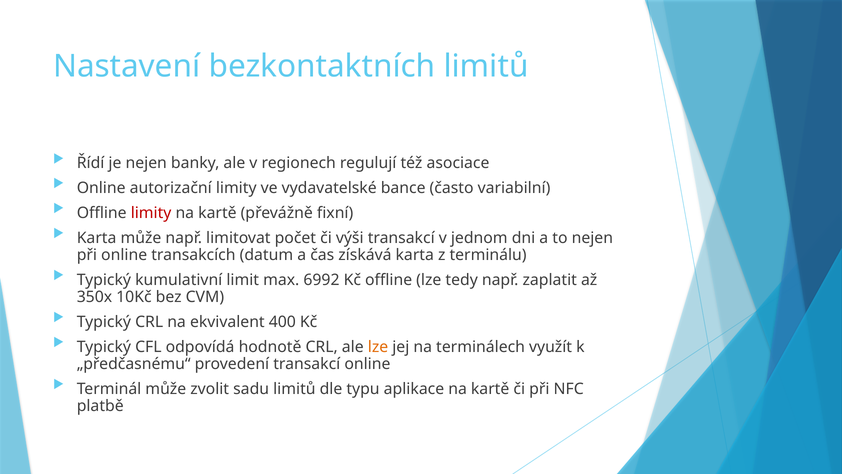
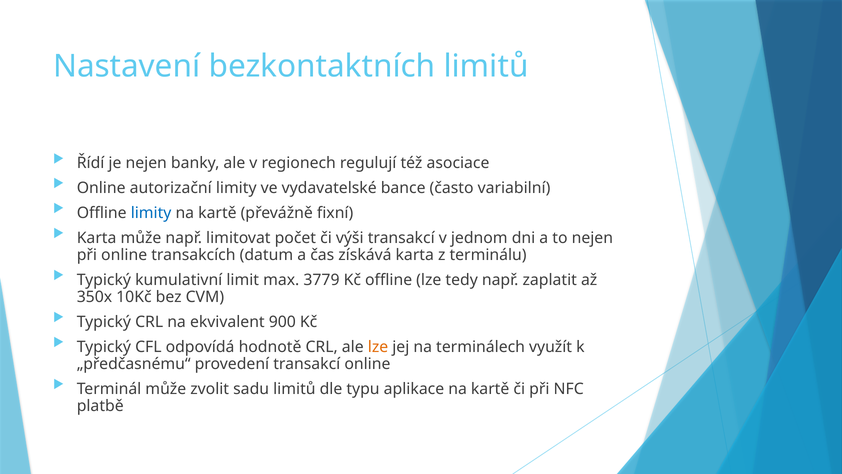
limity at (151, 213) colour: red -> blue
6992: 6992 -> 3779
400: 400 -> 900
